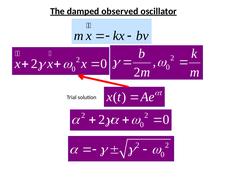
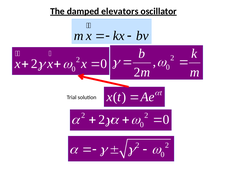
observed: observed -> elevators
